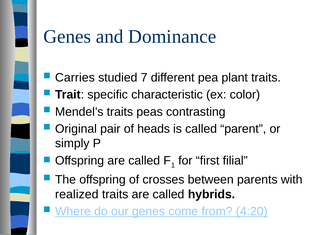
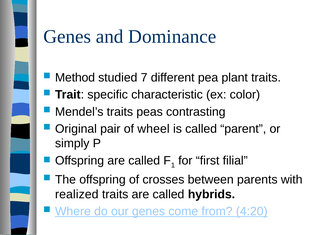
Carries: Carries -> Method
heads: heads -> wheel
